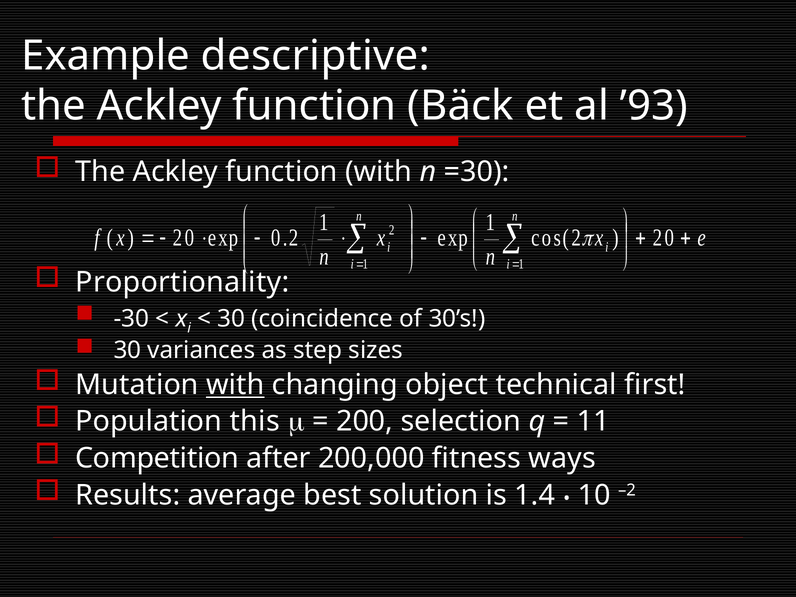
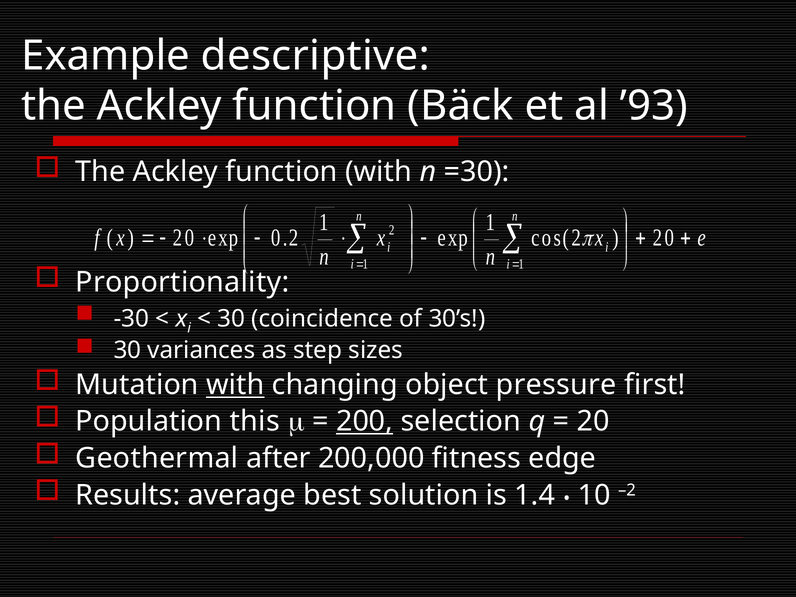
technical: technical -> pressure
200 underline: none -> present
11 at (593, 422): 11 -> 20
Competition: Competition -> Geothermal
ways: ways -> edge
